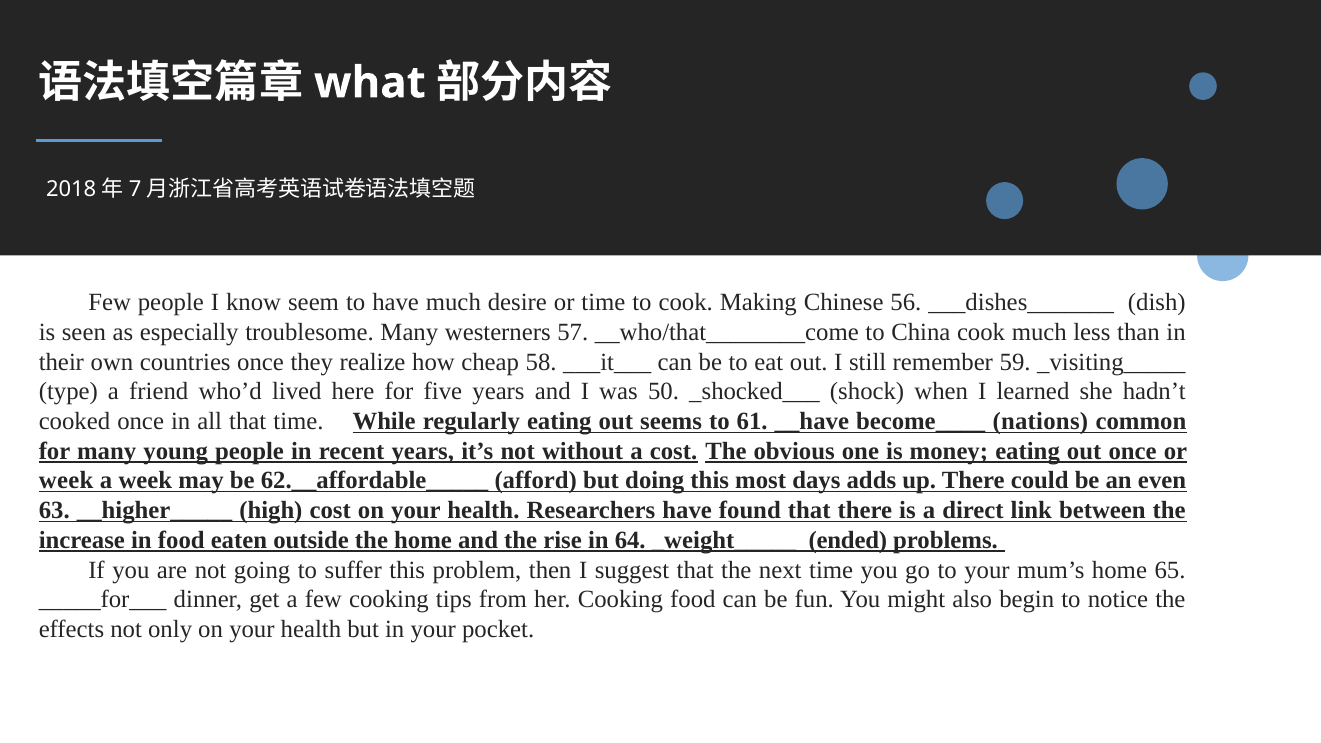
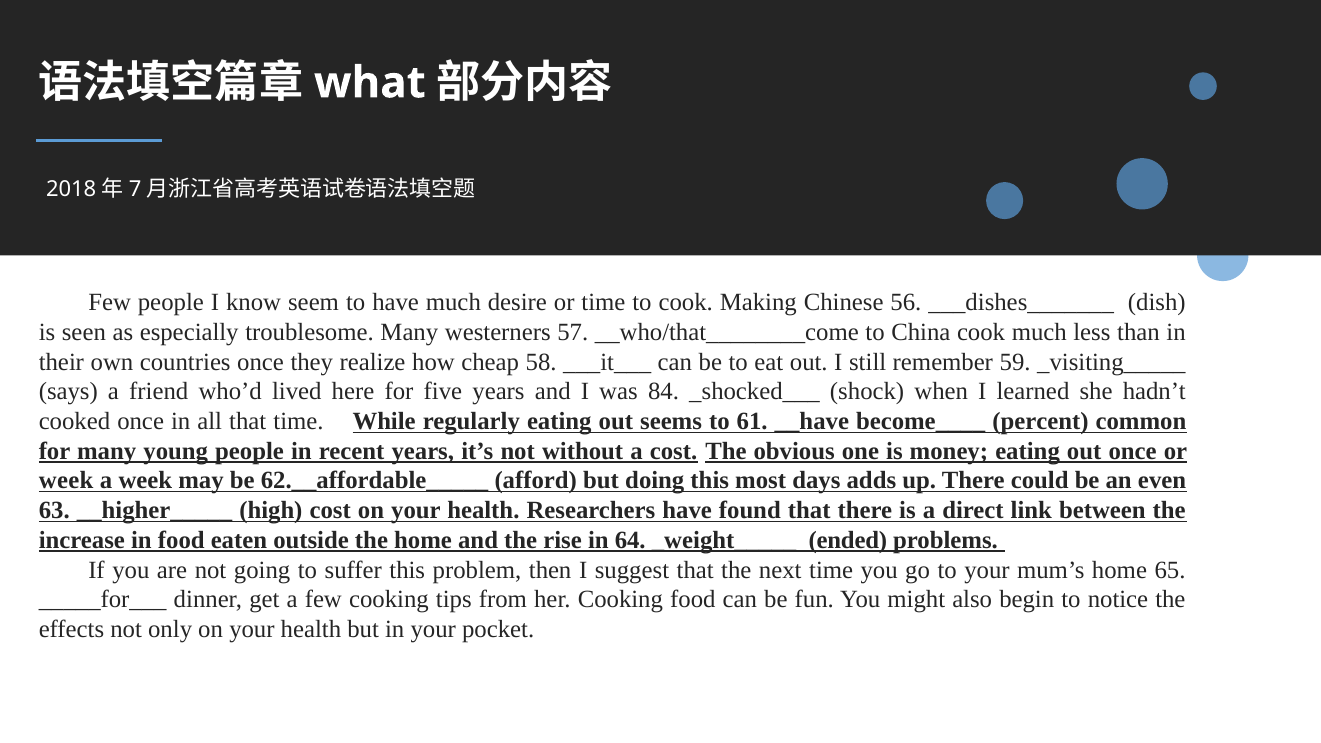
type: type -> says
50: 50 -> 84
nations: nations -> percent
